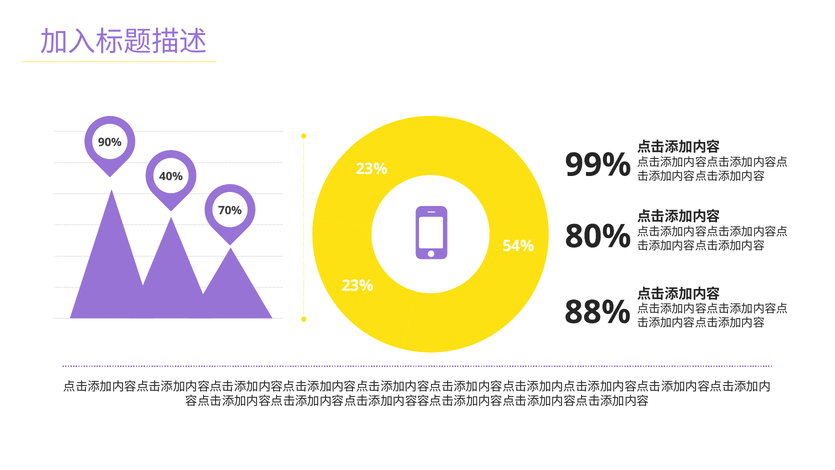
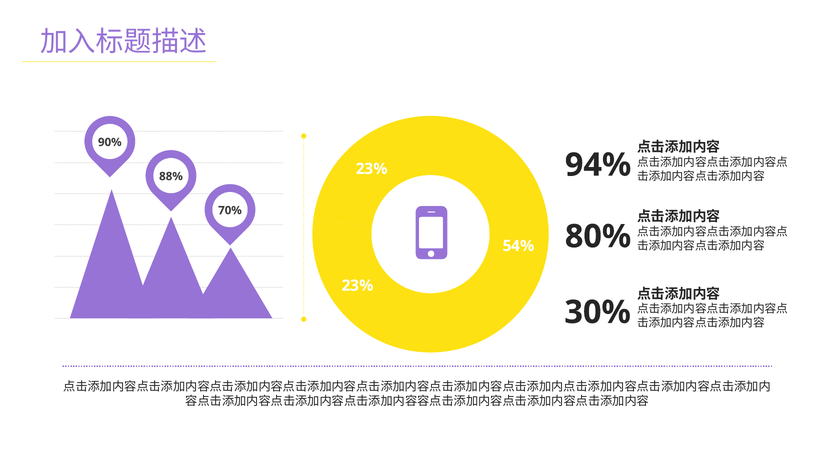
99%: 99% -> 94%
40%: 40% -> 88%
88%: 88% -> 30%
